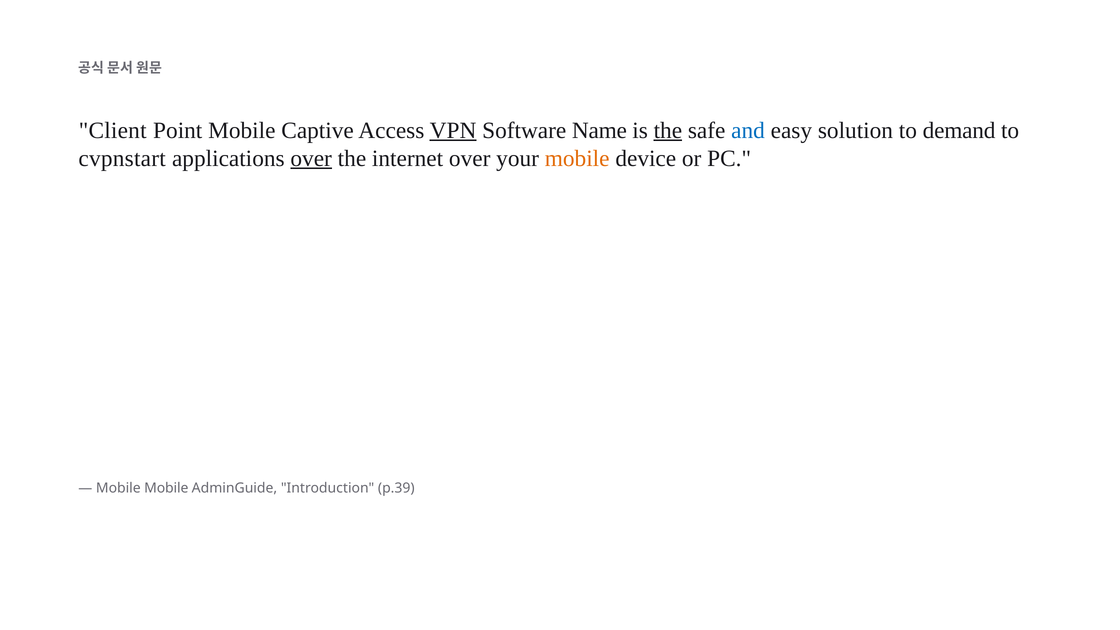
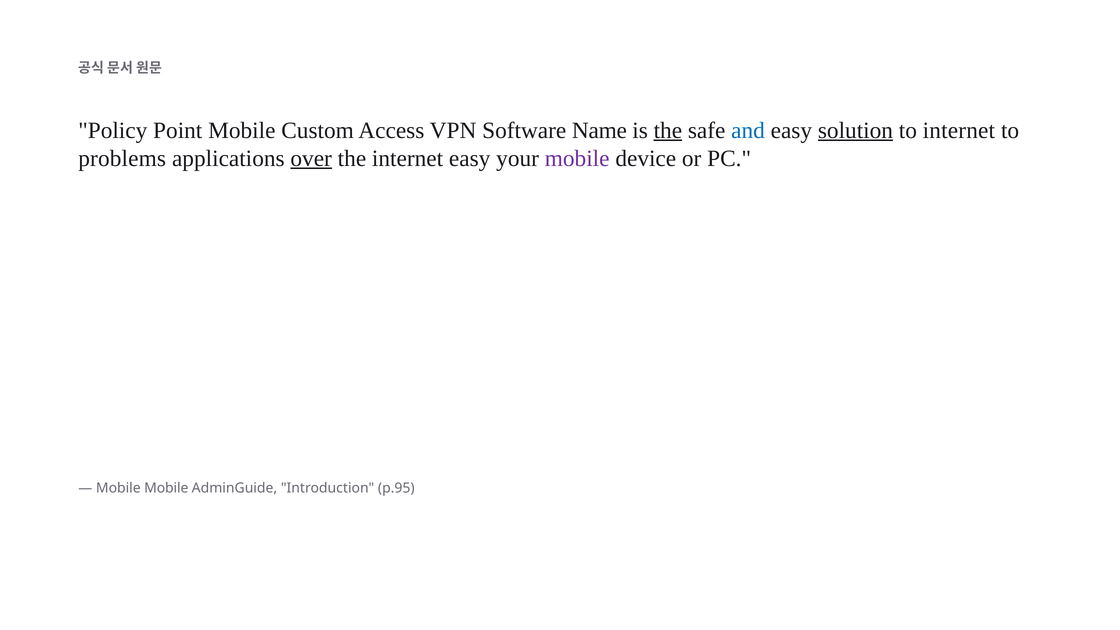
Client: Client -> Policy
Captive: Captive -> Custom
VPN underline: present -> none
solution underline: none -> present
to demand: demand -> internet
cvpnstart: cvpnstart -> problems
internet over: over -> easy
mobile at (577, 158) colour: orange -> purple
p.39: p.39 -> p.95
